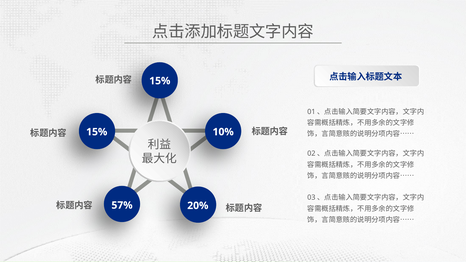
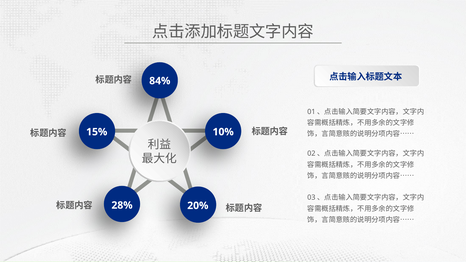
15% at (160, 81): 15% -> 84%
57%: 57% -> 28%
